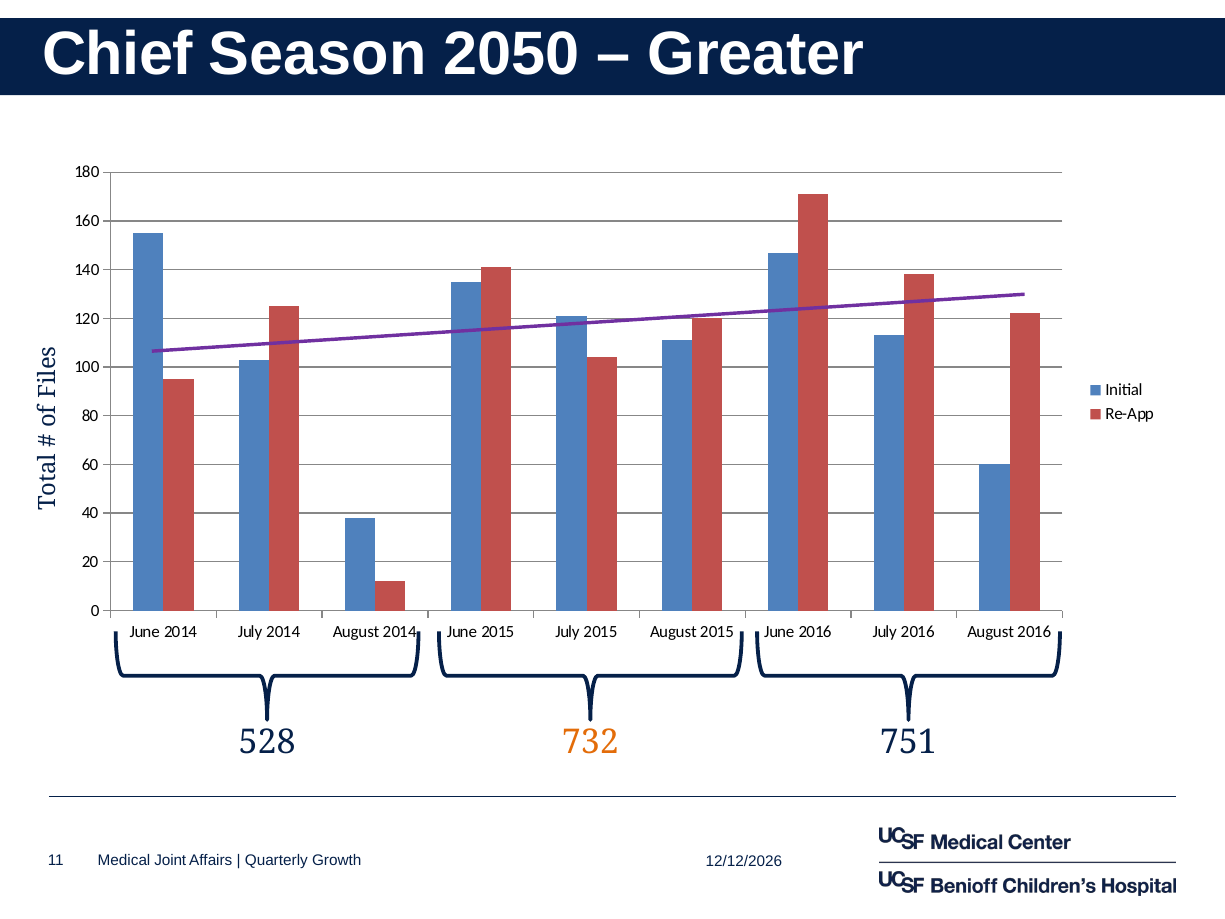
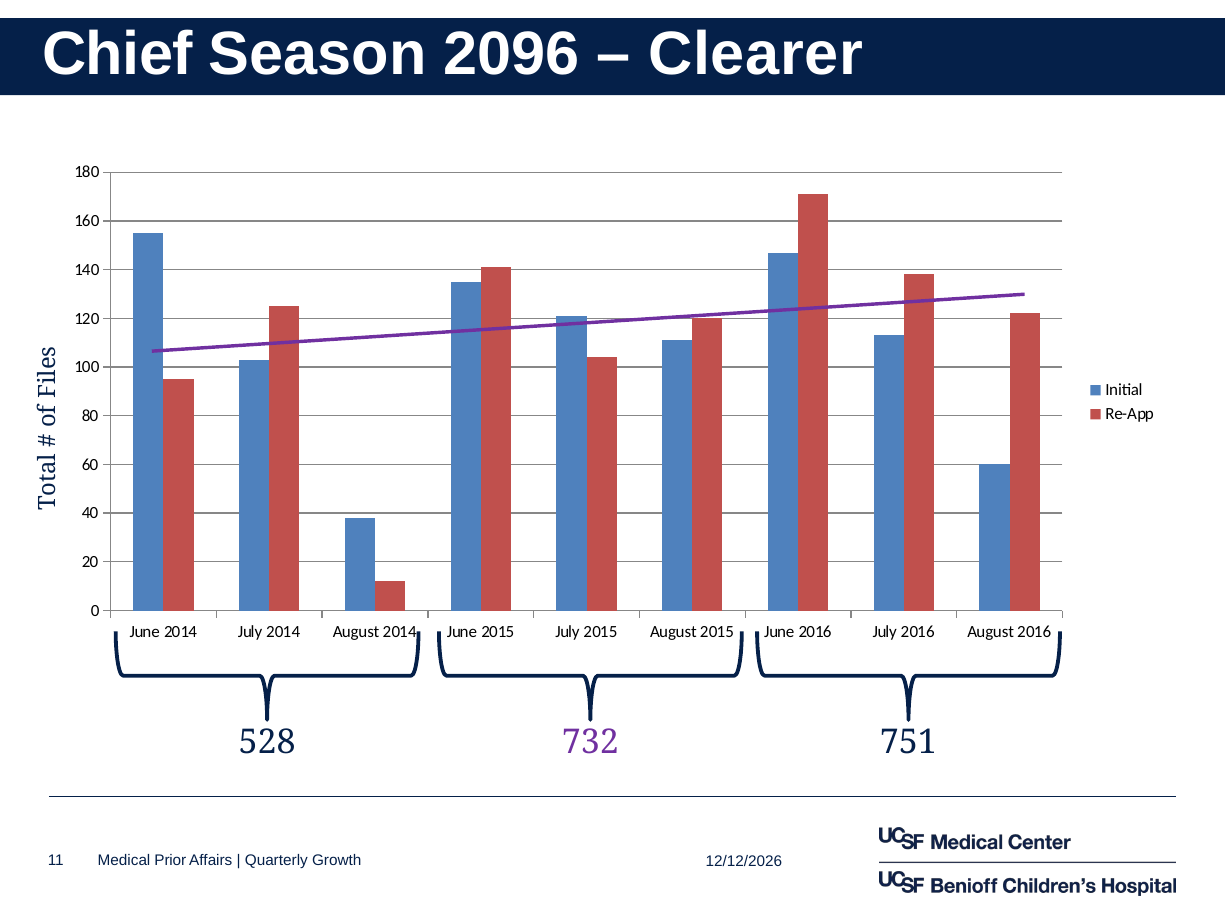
2050: 2050 -> 2096
Greater: Greater -> Clearer
732 colour: orange -> purple
Joint: Joint -> Prior
